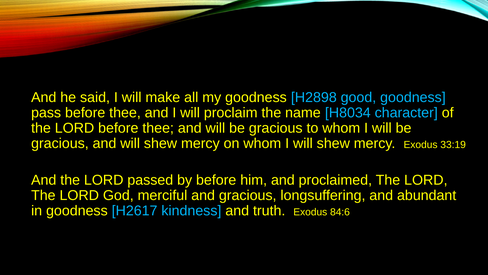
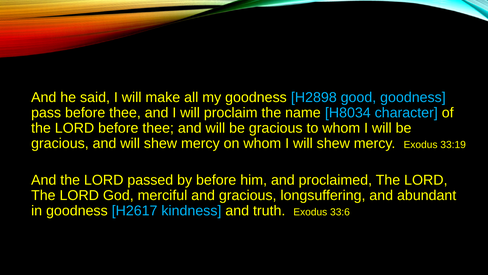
84:6: 84:6 -> 33:6
